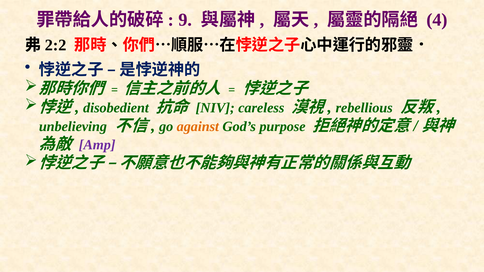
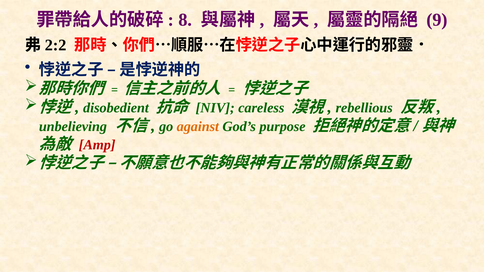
9: 9 -> 8
4: 4 -> 9
Amp colour: purple -> red
